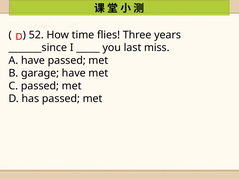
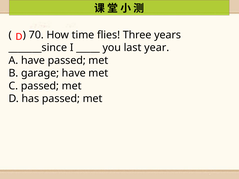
52: 52 -> 70
miss: miss -> year
